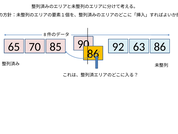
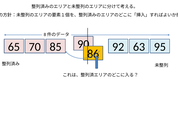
63 86: 86 -> 95
